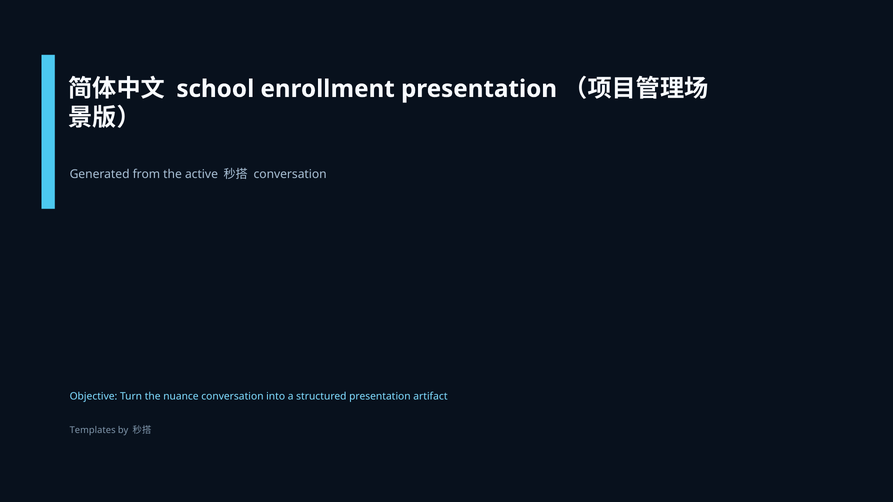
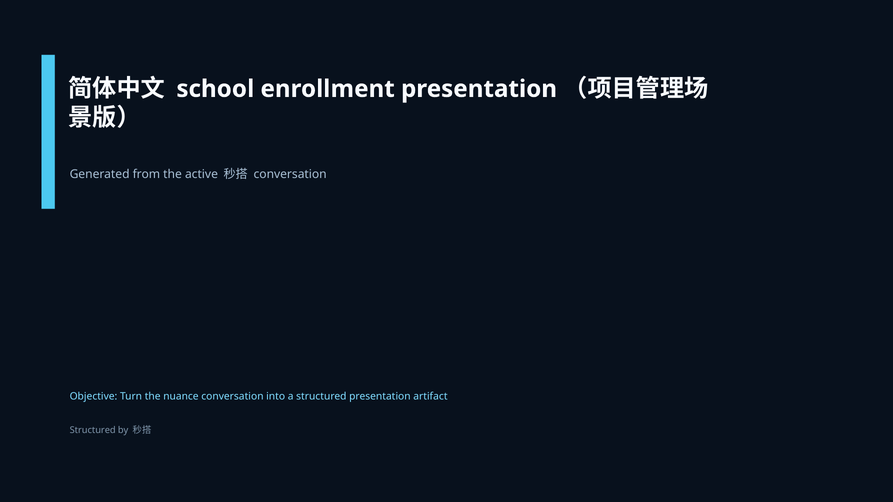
Templates at (93, 431): Templates -> Structured
